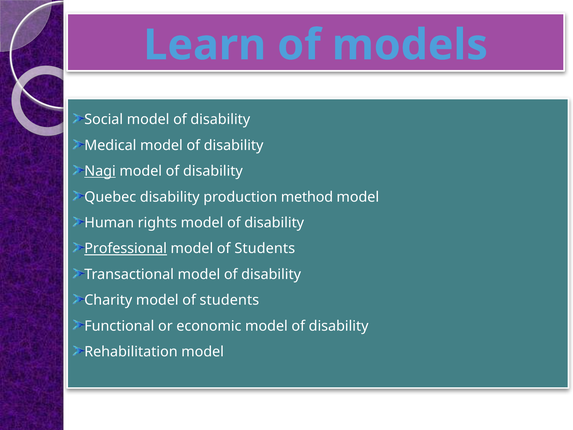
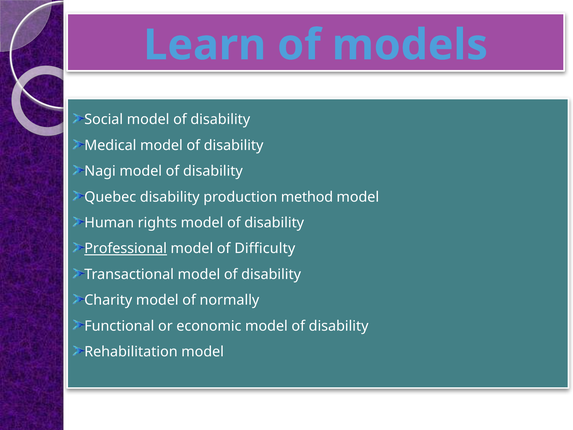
Nagi underline: present -> none
Students at (265, 248): Students -> Difficulty
Charity model of students: students -> normally
